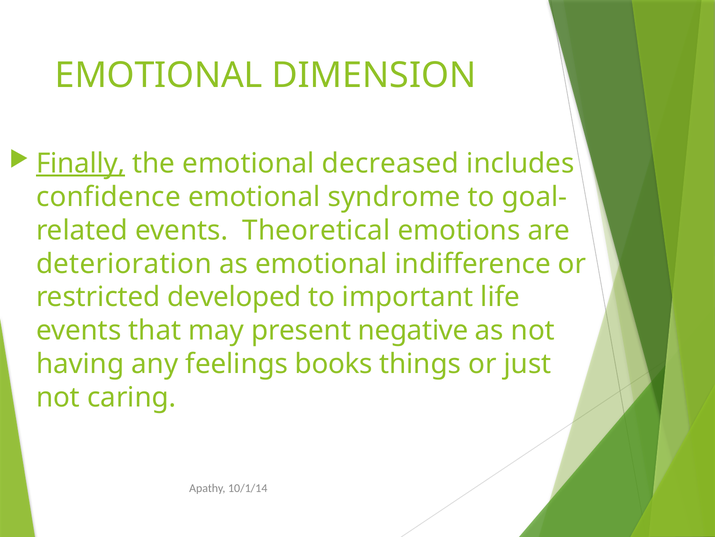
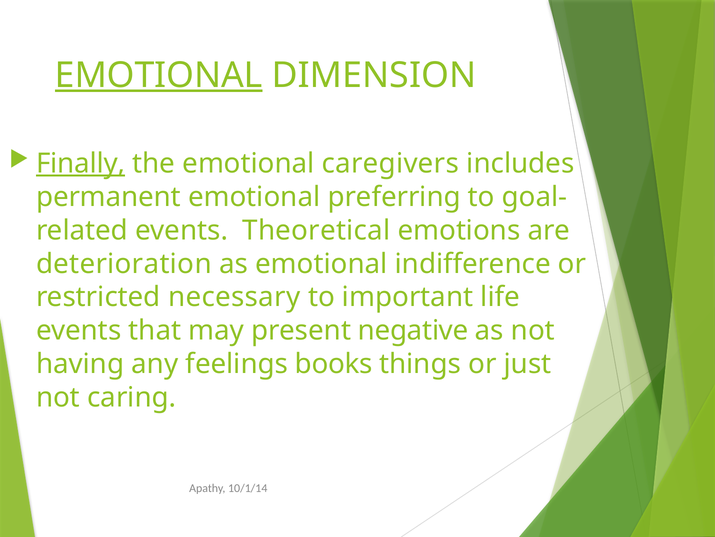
EMOTIONAL at (159, 75) underline: none -> present
decreased: decreased -> caregivers
confidence: confidence -> permanent
syndrome: syndrome -> preferring
developed: developed -> necessary
